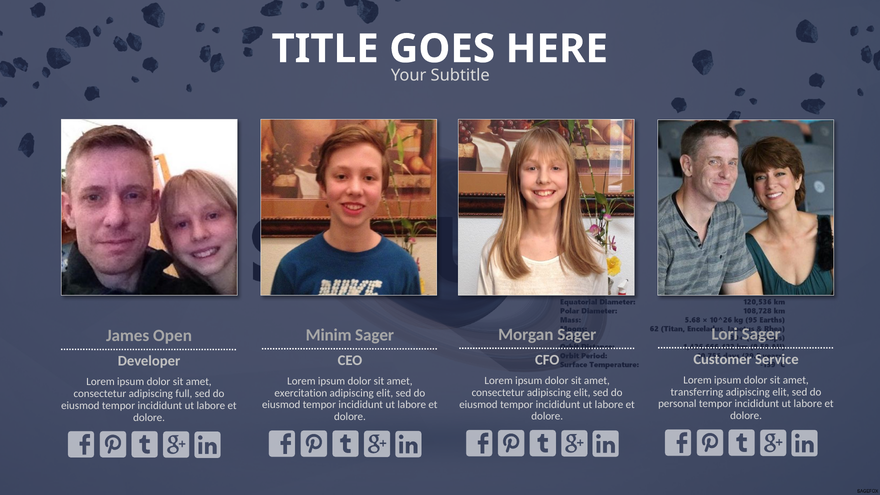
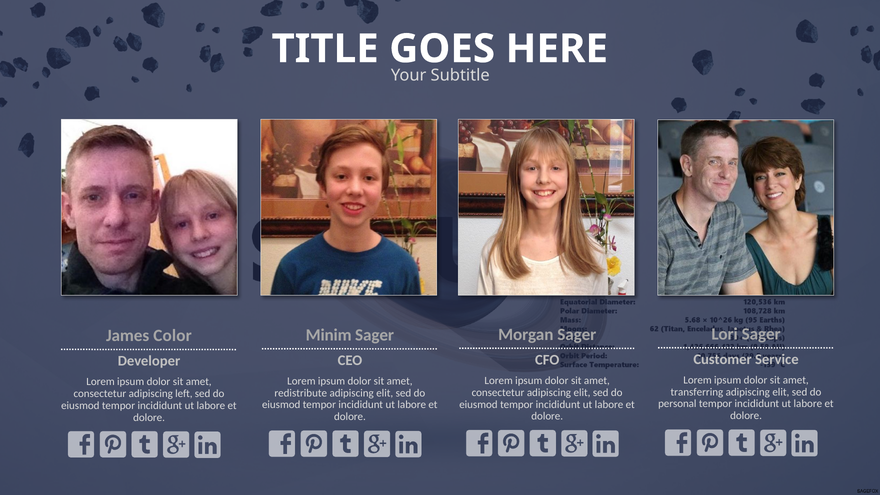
Open: Open -> Color
exercitation: exercitation -> redistribute
full: full -> left
